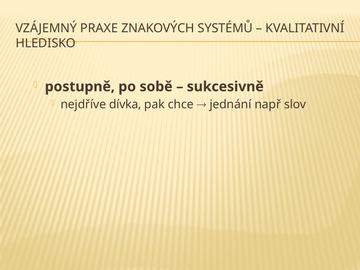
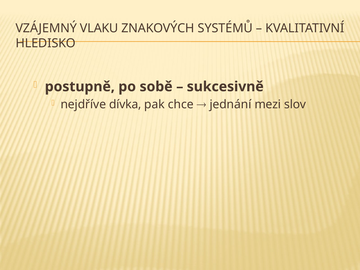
PRAXE: PRAXE -> VLAKU
např: např -> mezi
